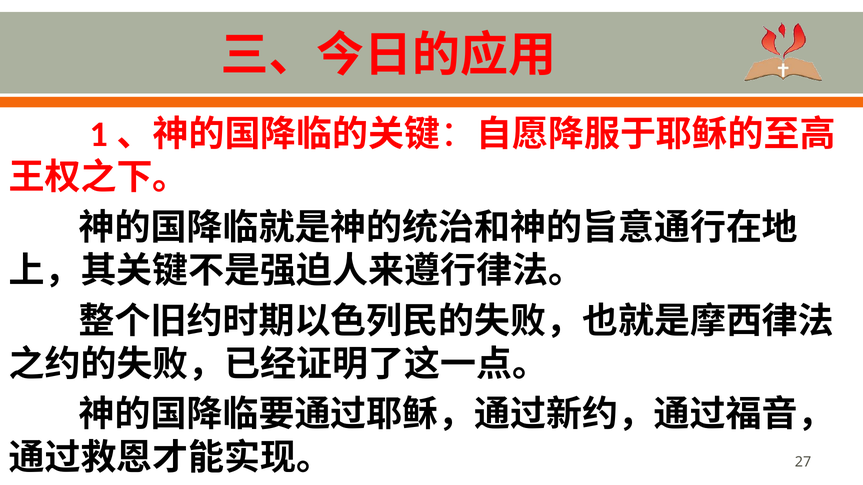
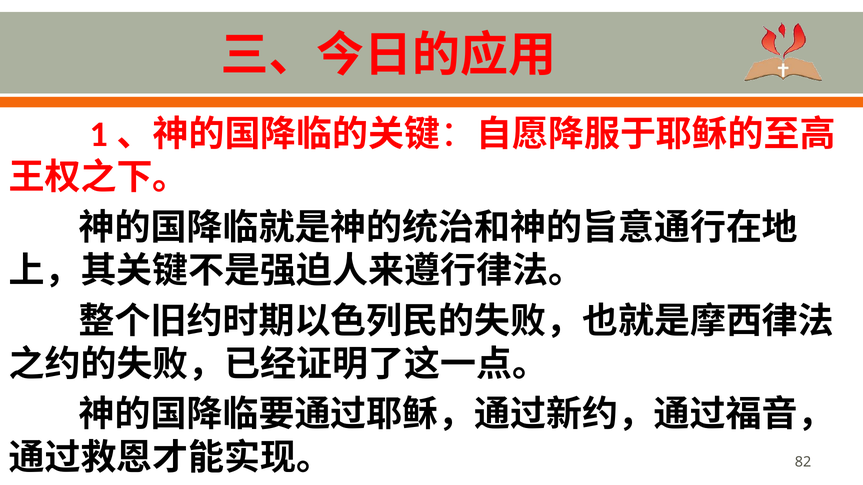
27: 27 -> 82
